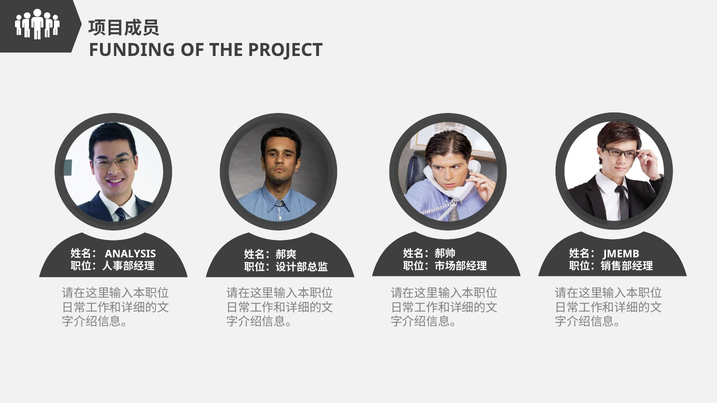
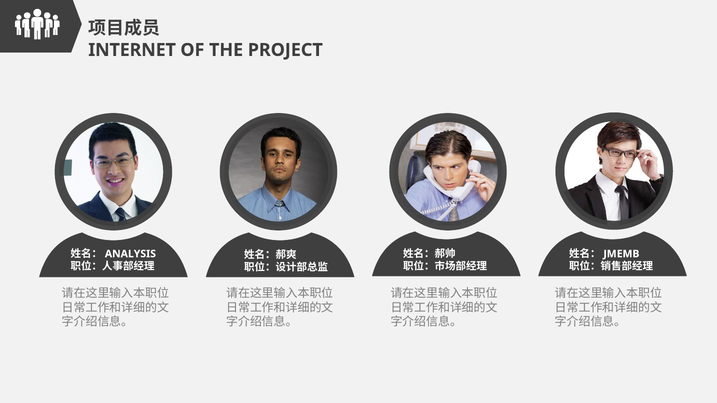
FUNDING: FUNDING -> INTERNET
